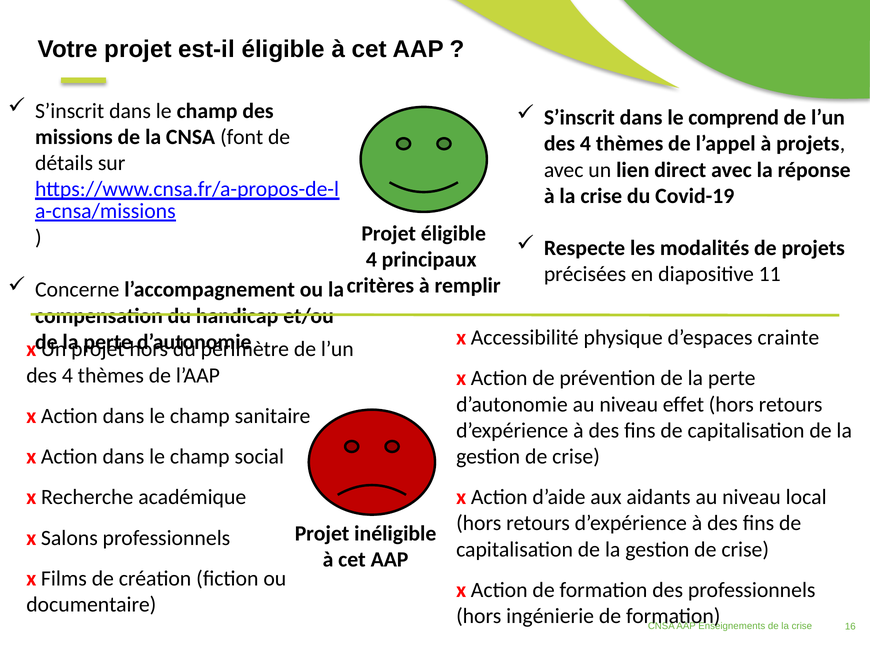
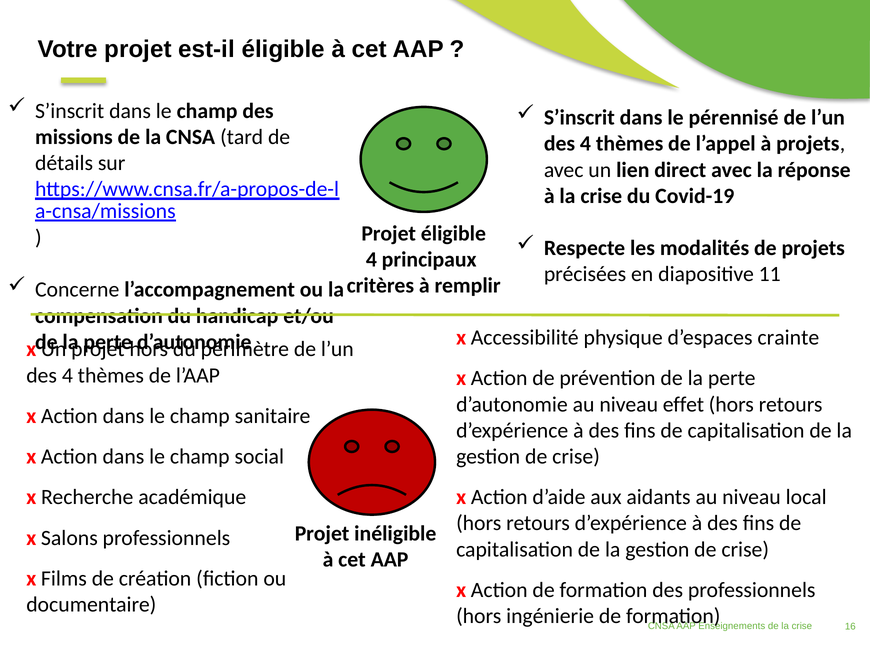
comprend: comprend -> pérennisé
font: font -> tard
